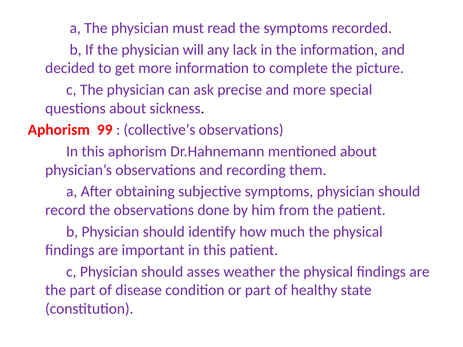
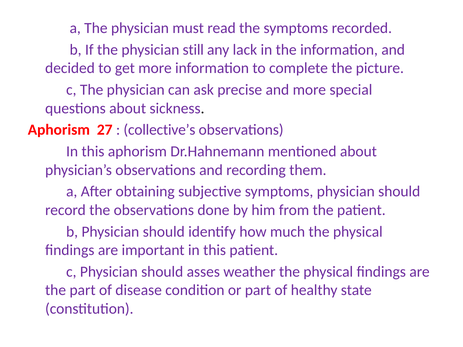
will: will -> still
99: 99 -> 27
